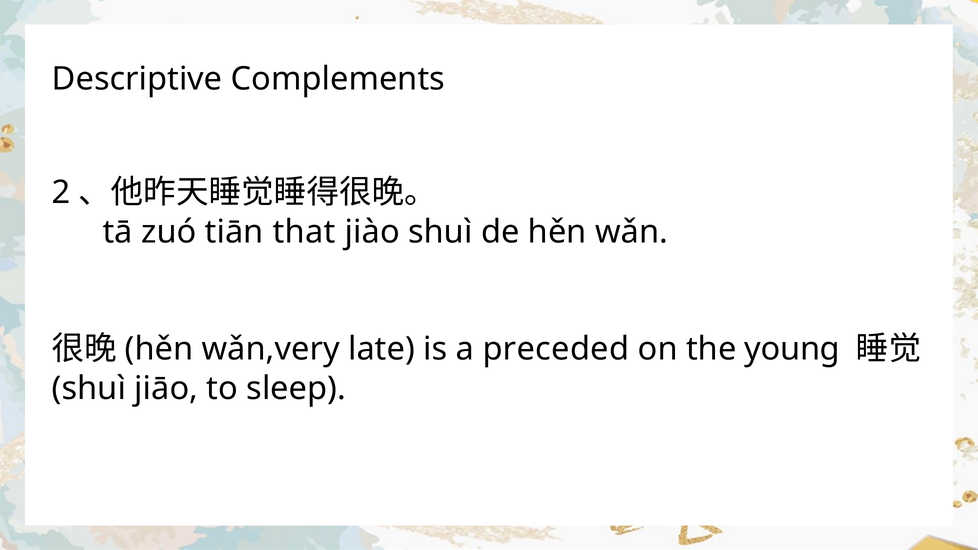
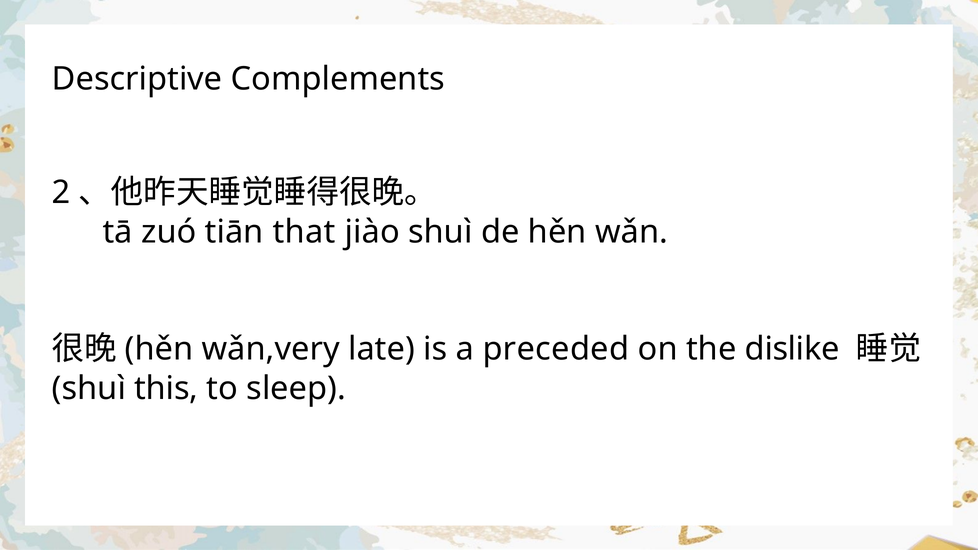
young: young -> dislike
jiāo: jiāo -> this
